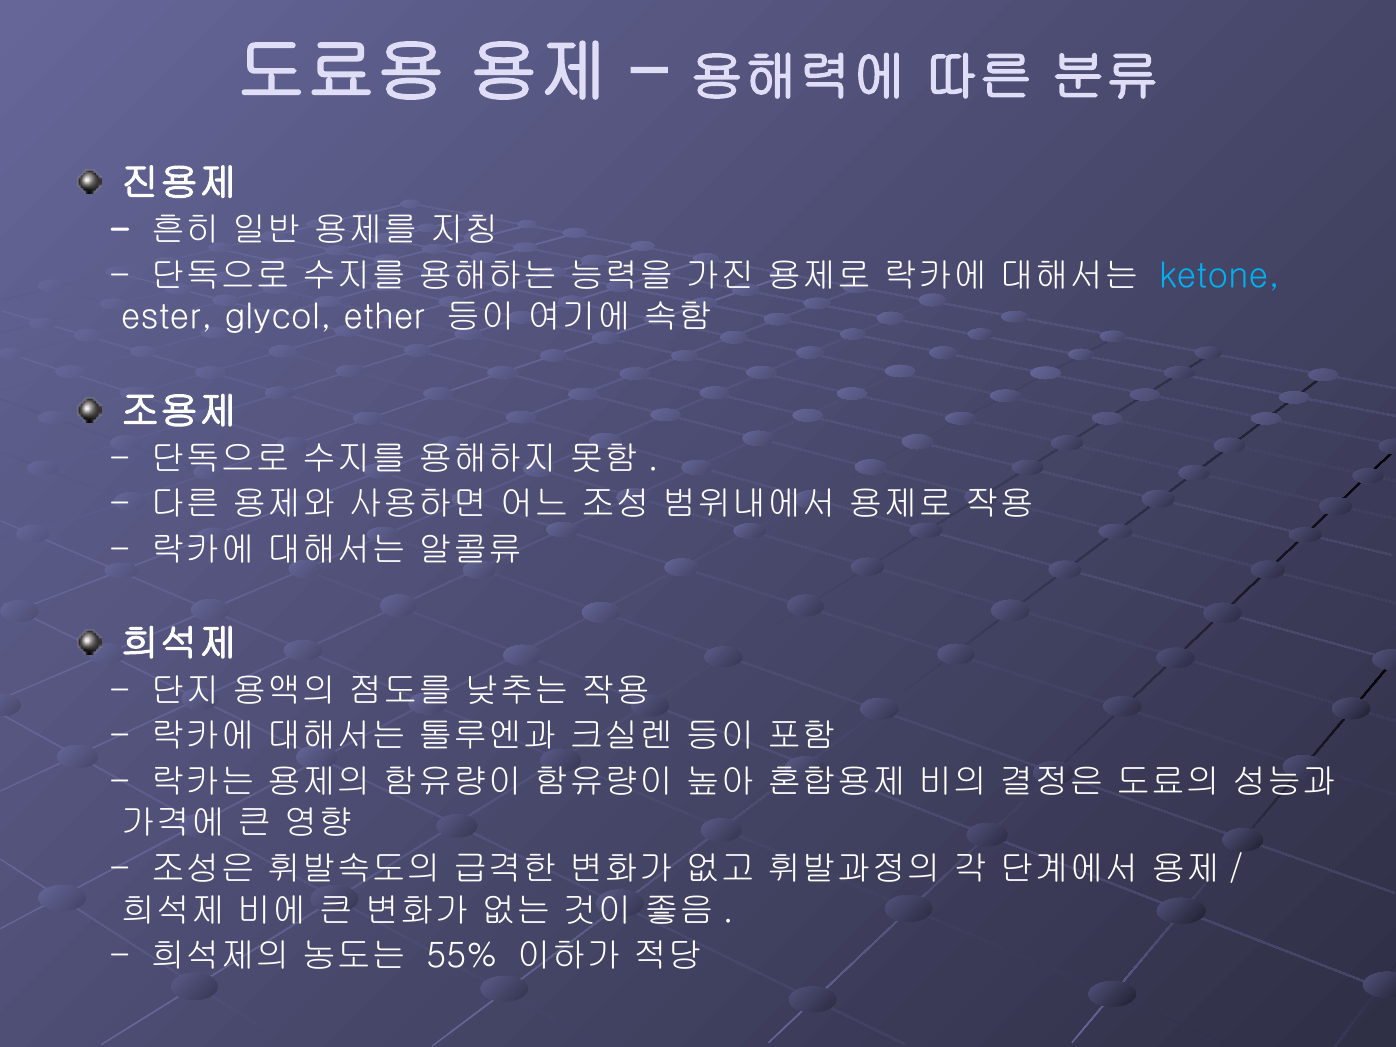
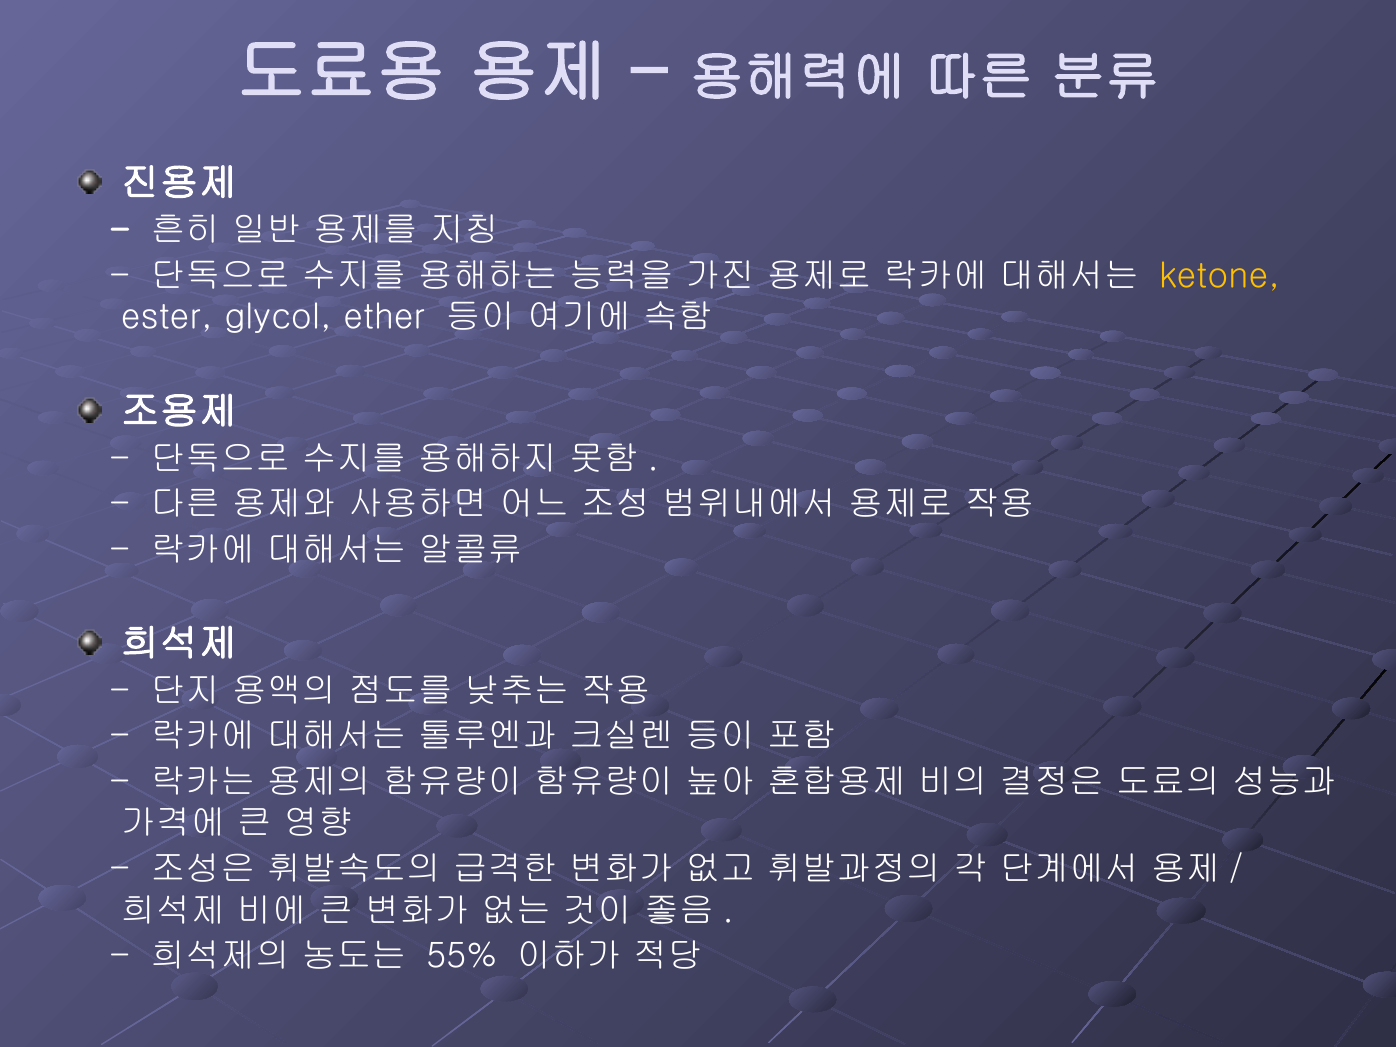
ketone colour: light blue -> yellow
